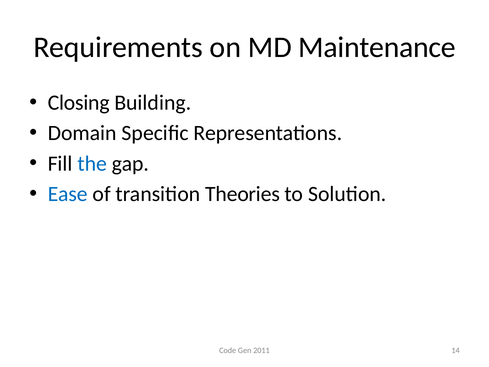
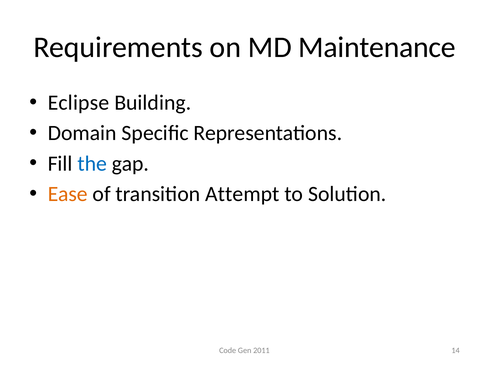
Closing: Closing -> Eclipse
Ease colour: blue -> orange
Theories: Theories -> Attempt
